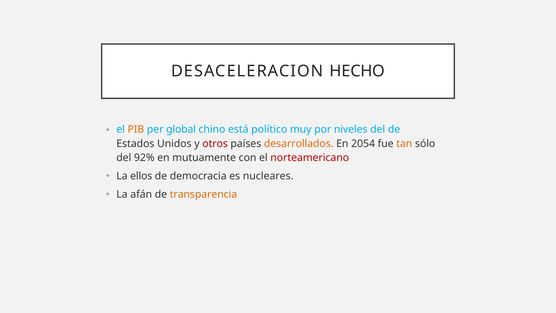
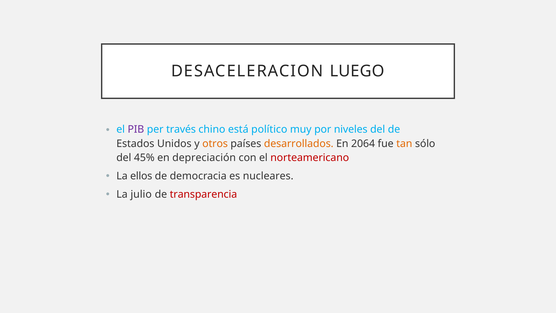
HECHO: HECHO -> LUEGO
PIB colour: orange -> purple
global: global -> través
otros colour: red -> orange
2054: 2054 -> 2064
92%: 92% -> 45%
mutuamente: mutuamente -> depreciación
afán: afán -> julio
transparencia colour: orange -> red
